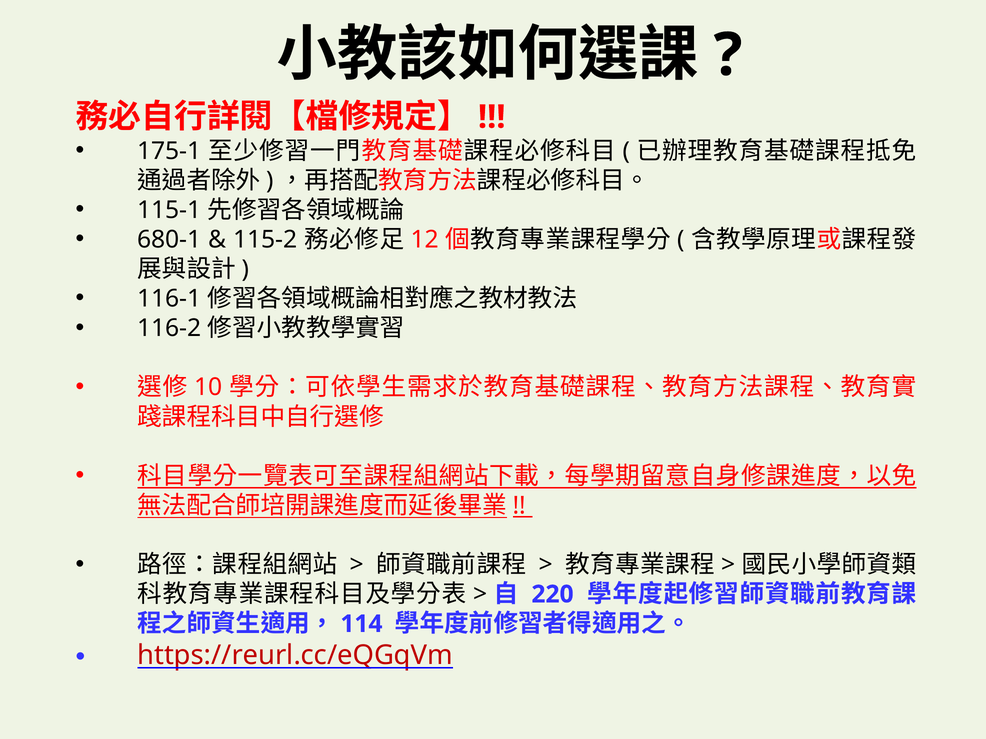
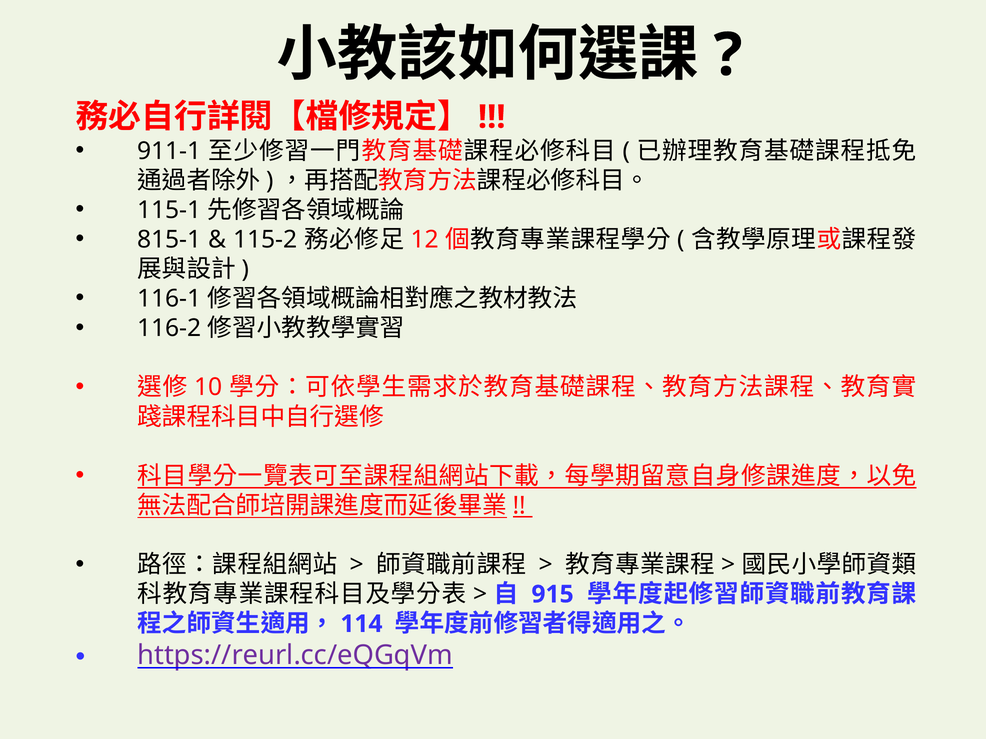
175-1: 175-1 -> 911-1
680-1: 680-1 -> 815-1
220: 220 -> 915
https://reurl.cc/eQGqVm colour: red -> purple
